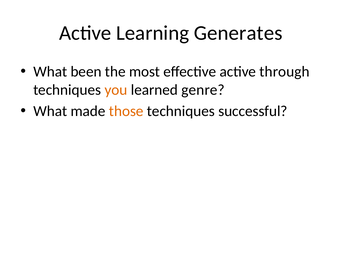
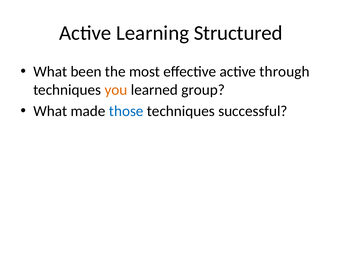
Generates: Generates -> Structured
genre: genre -> group
those colour: orange -> blue
